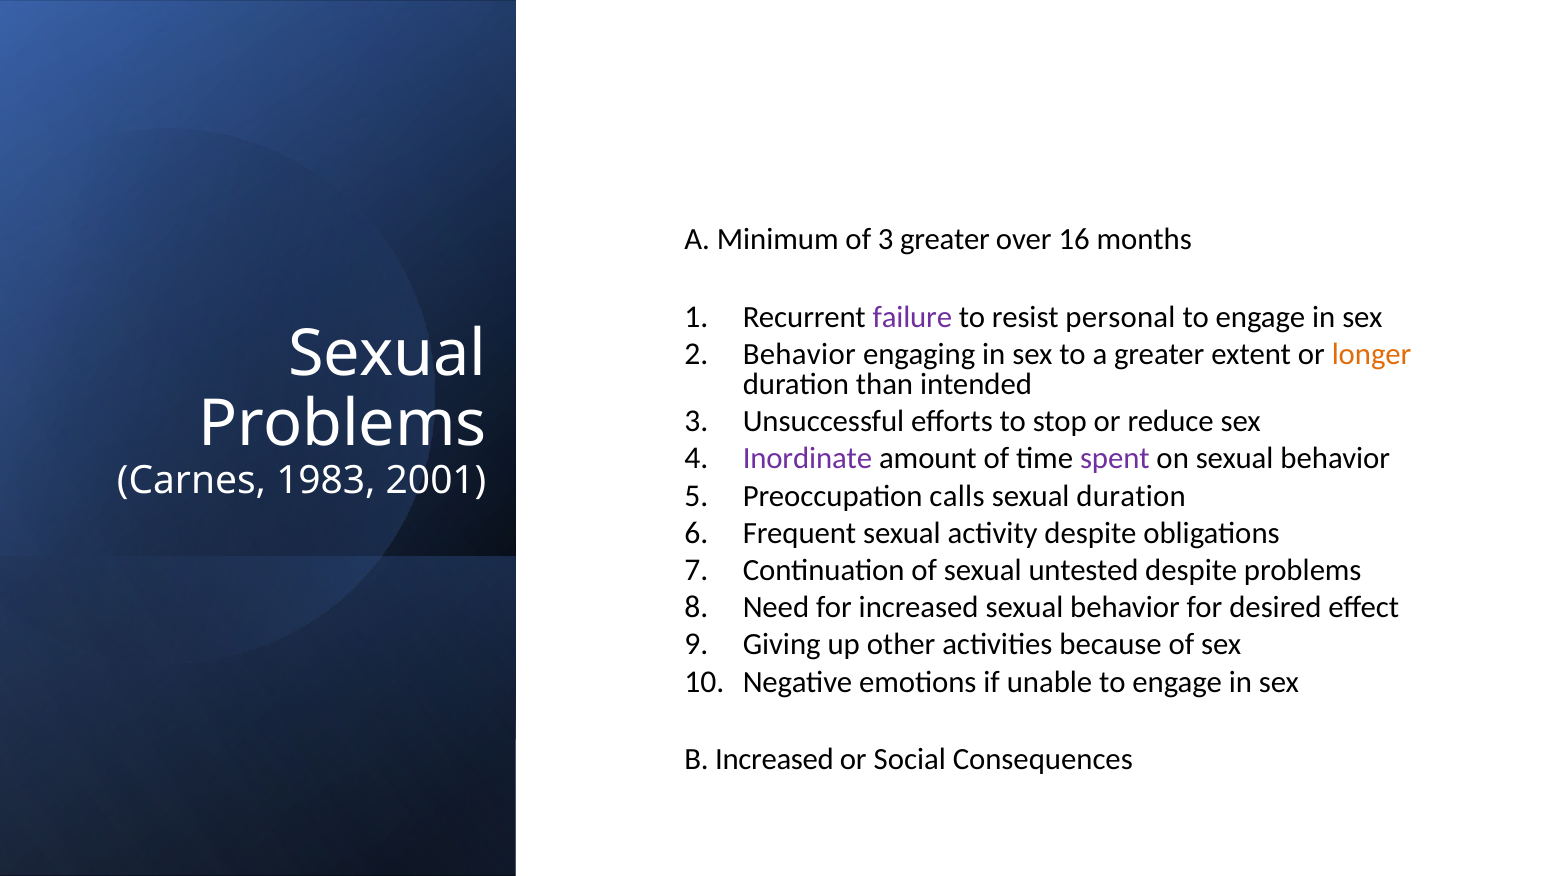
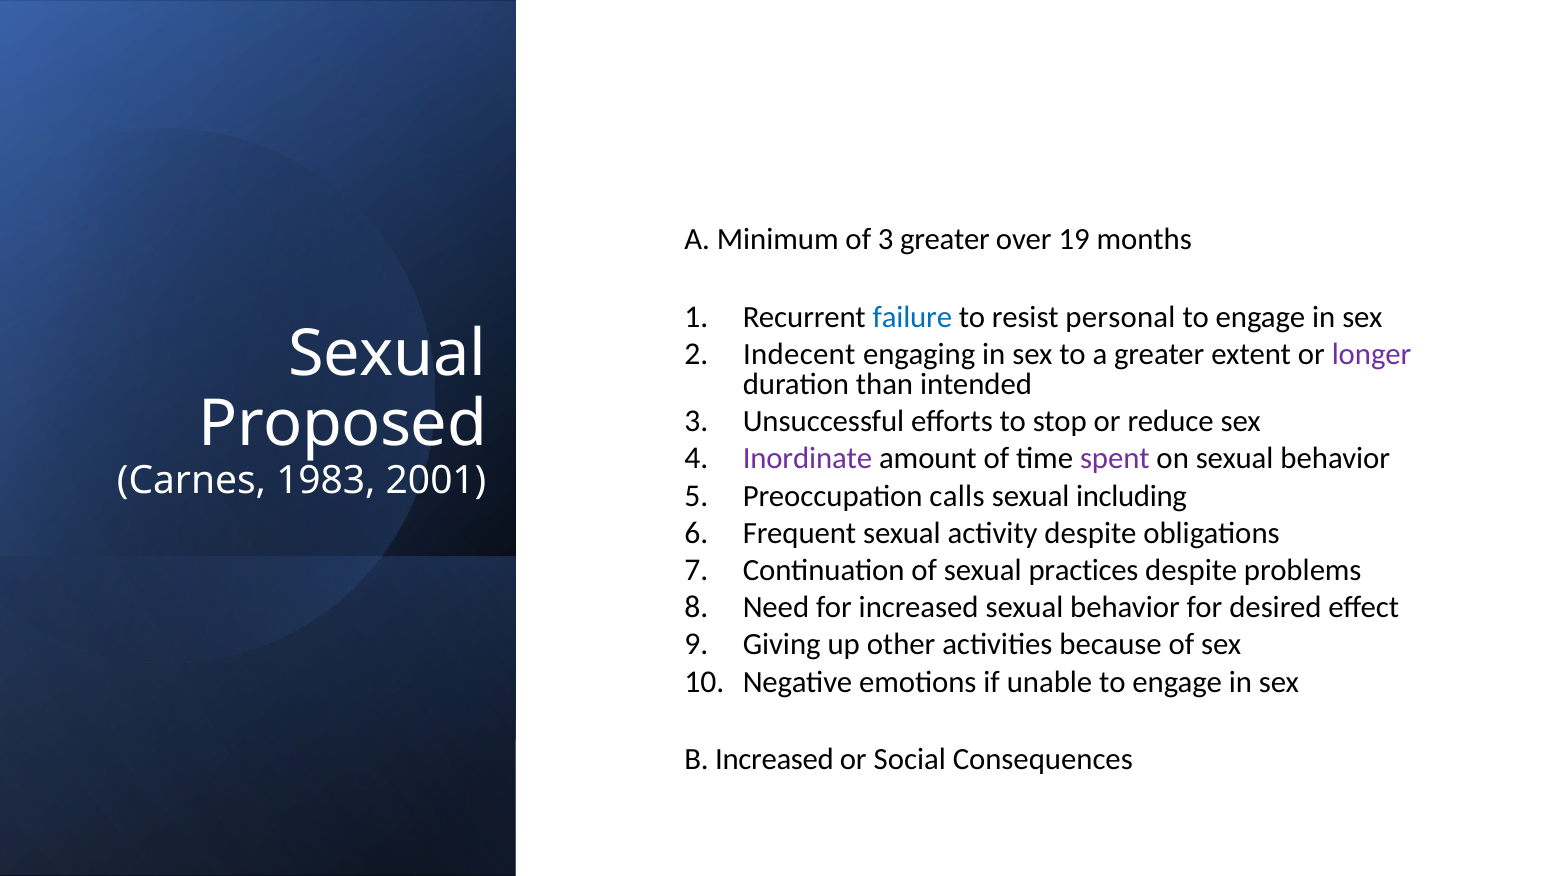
16: 16 -> 19
failure colour: purple -> blue
Behavior at (799, 354): Behavior -> Indecent
longer colour: orange -> purple
Problems at (342, 424): Problems -> Proposed
sexual duration: duration -> including
untested: untested -> practices
